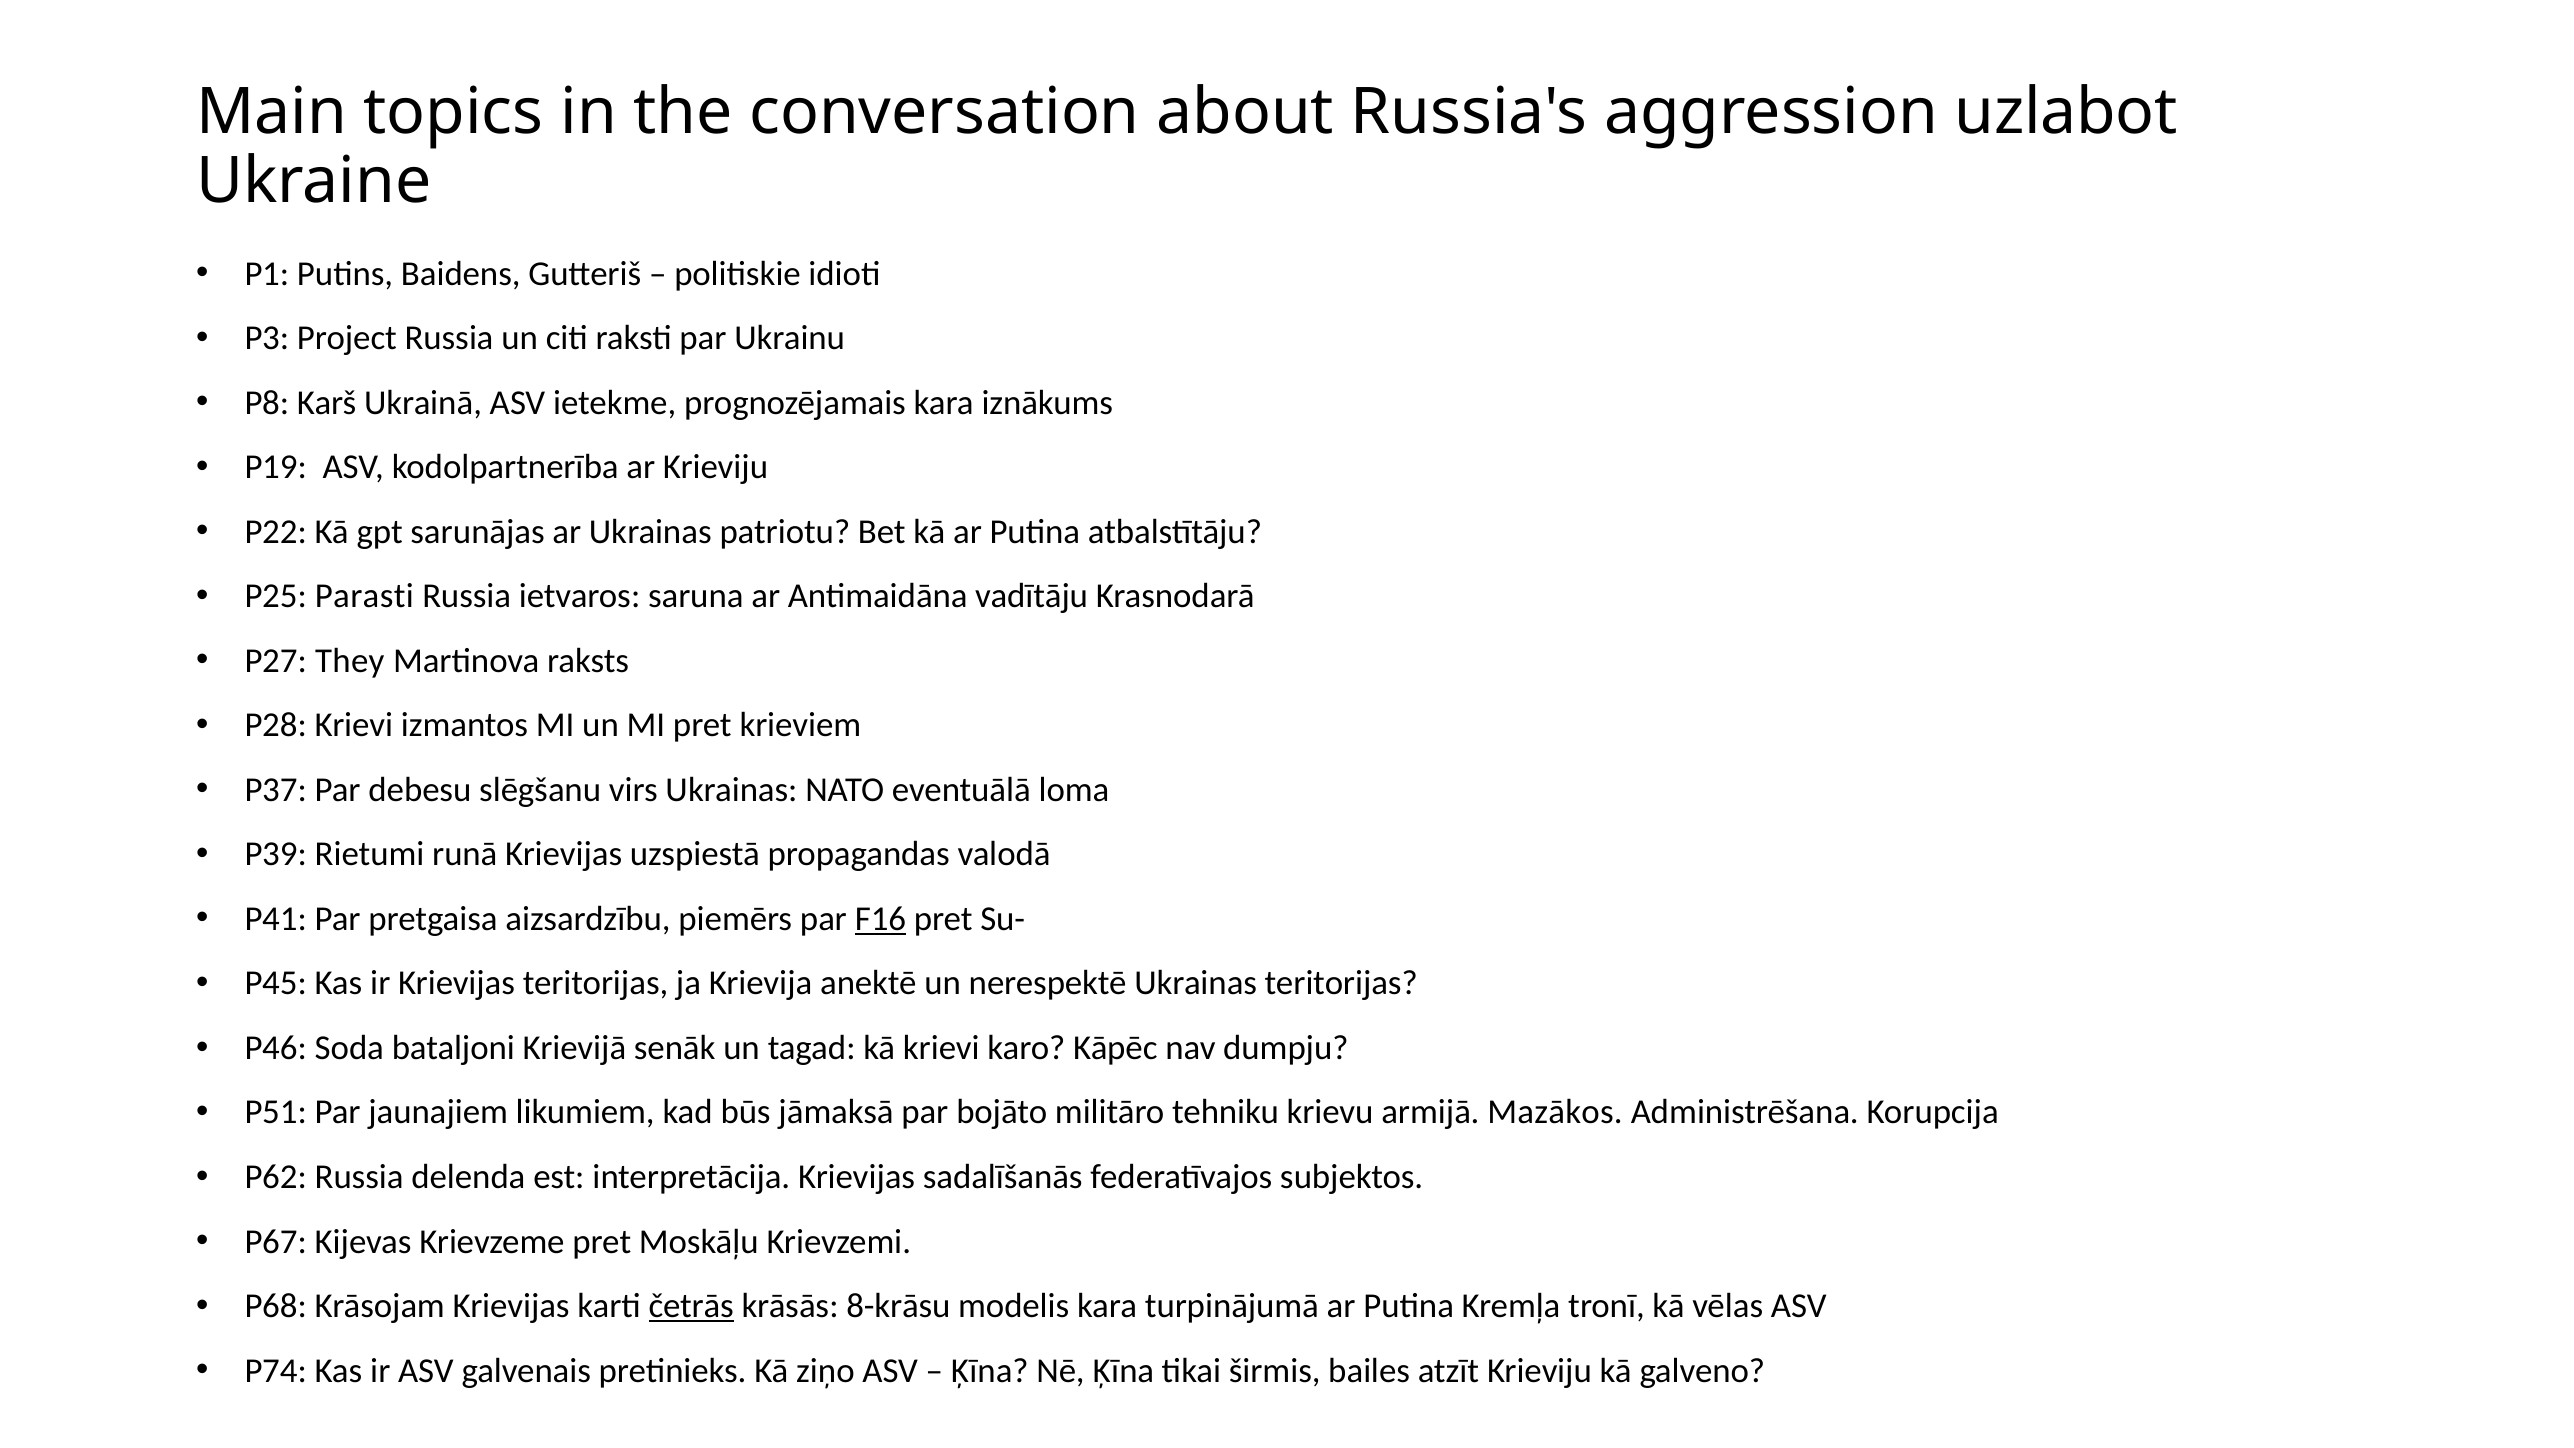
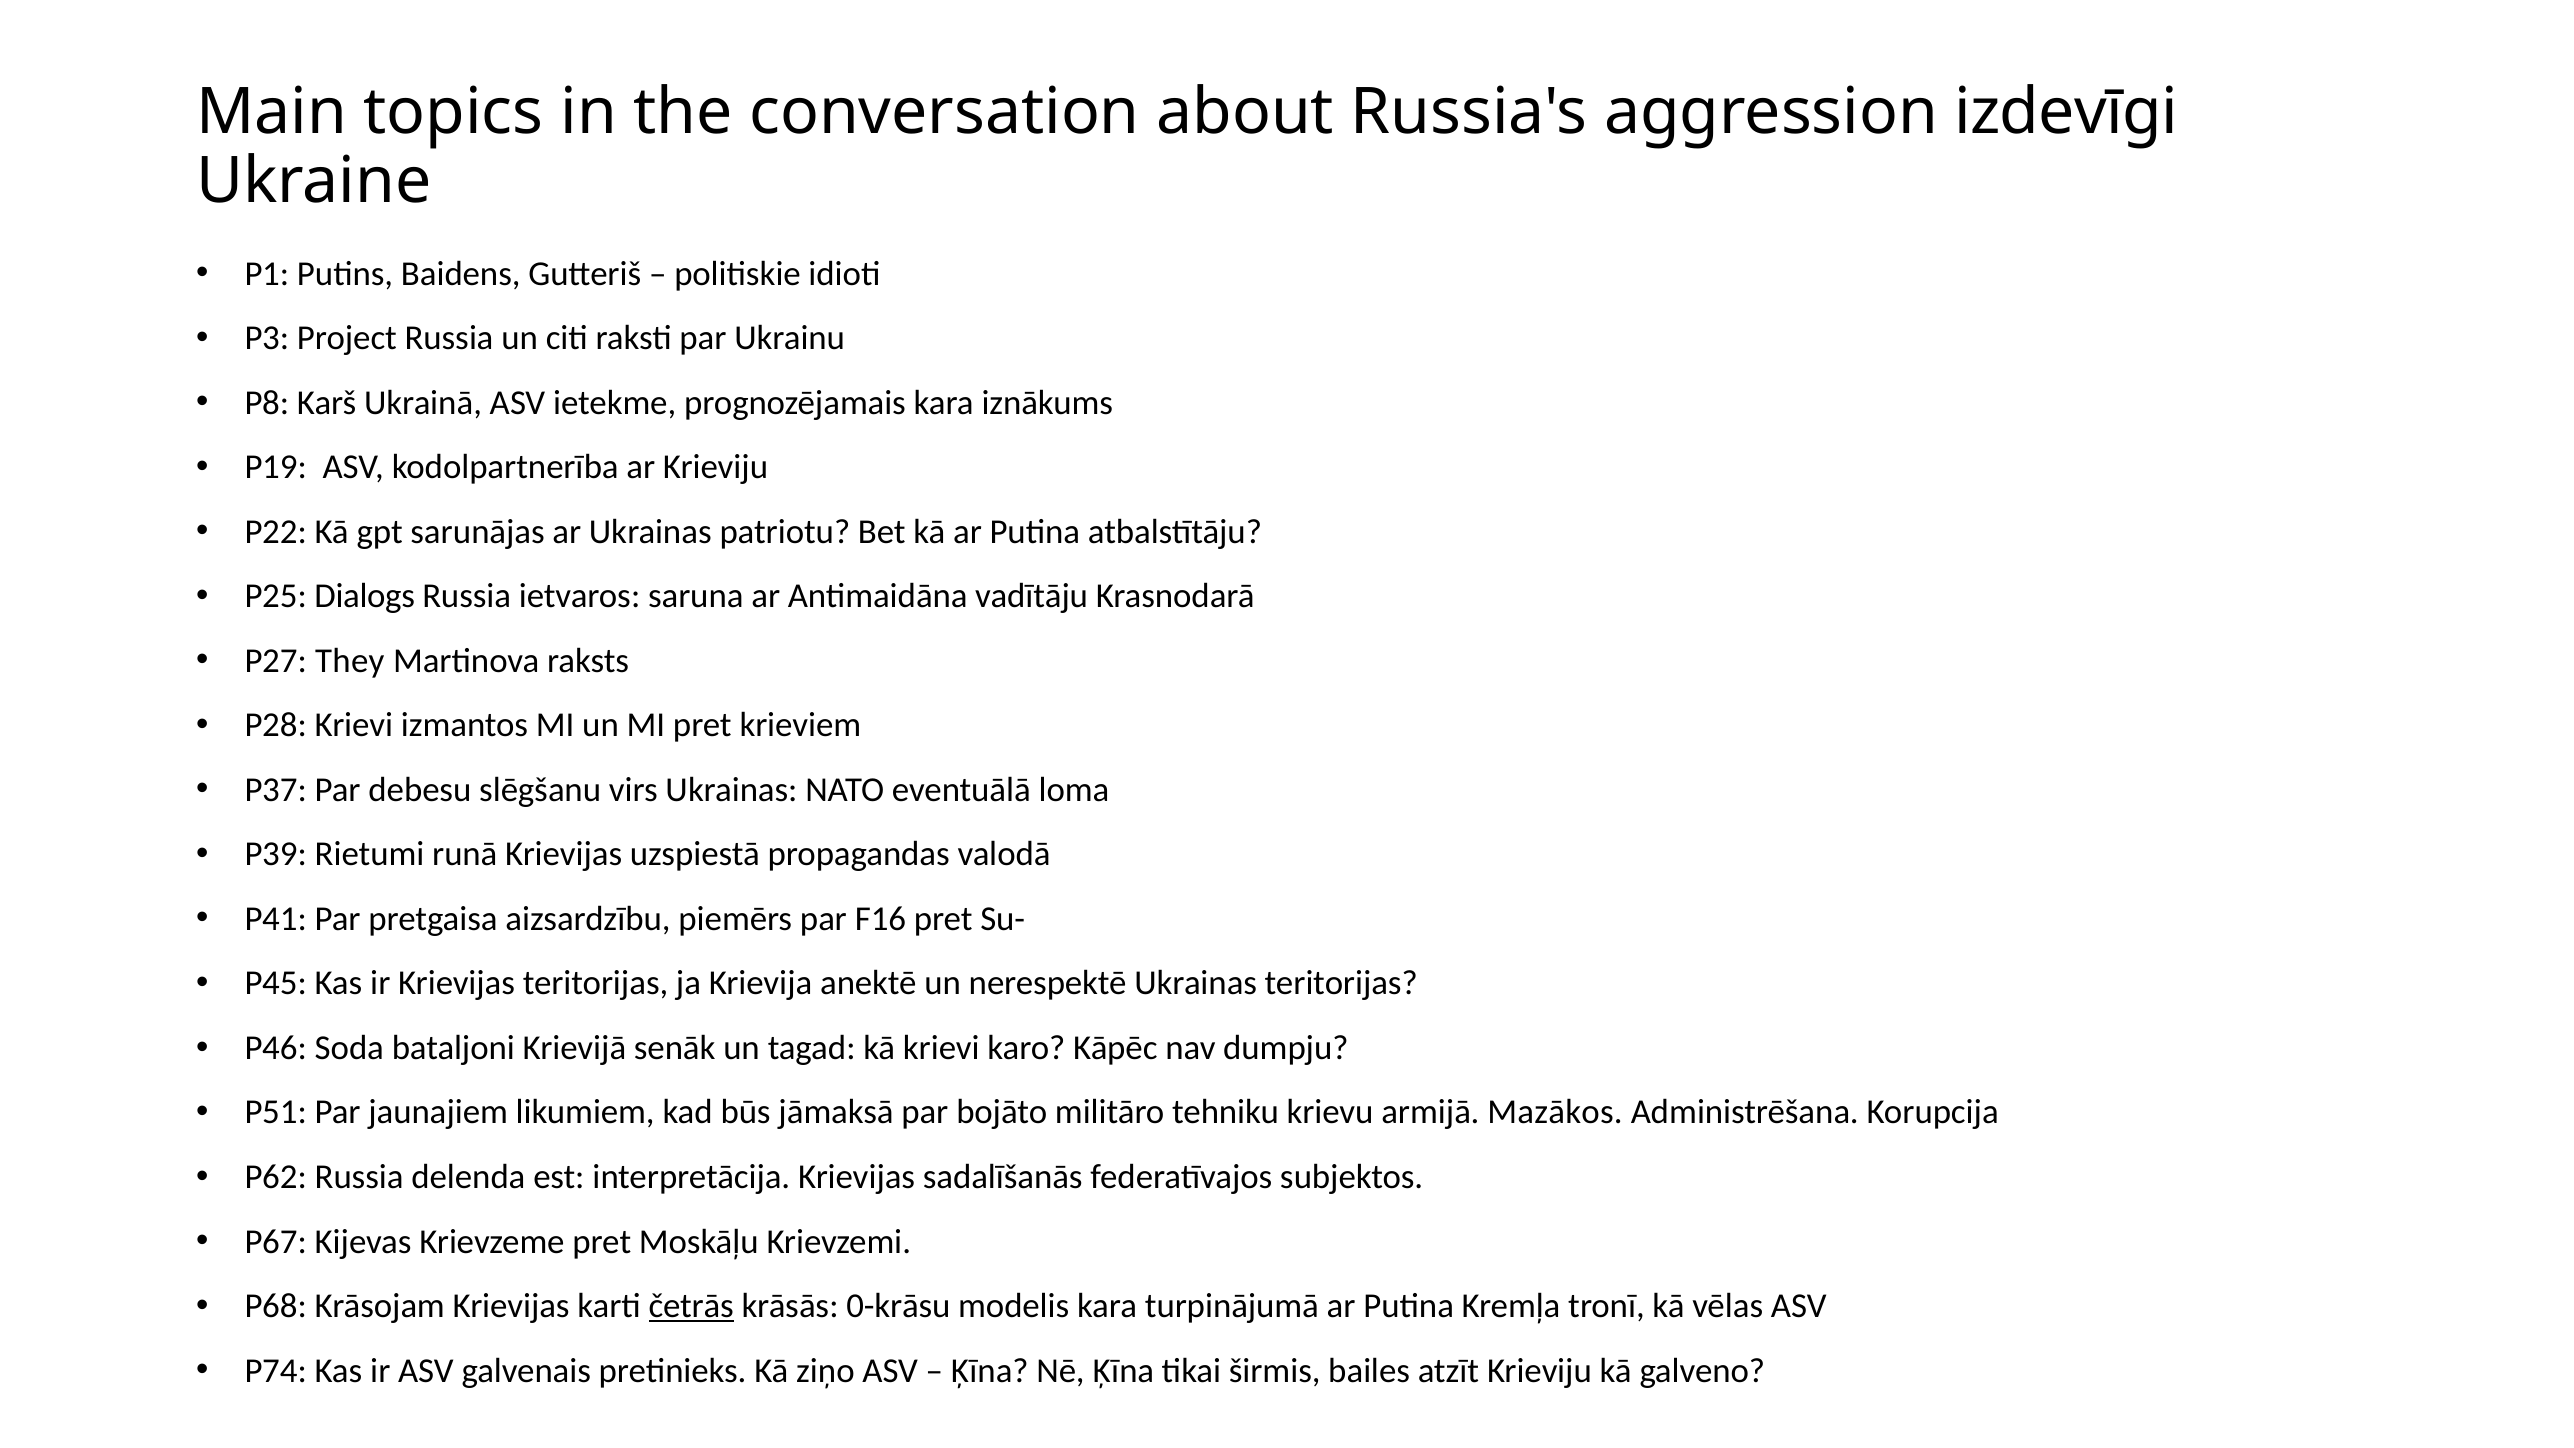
uzlabot: uzlabot -> izdevīgi
Parasti: Parasti -> Dialogs
F16 underline: present -> none
8-krāsu: 8-krāsu -> 0-krāsu
